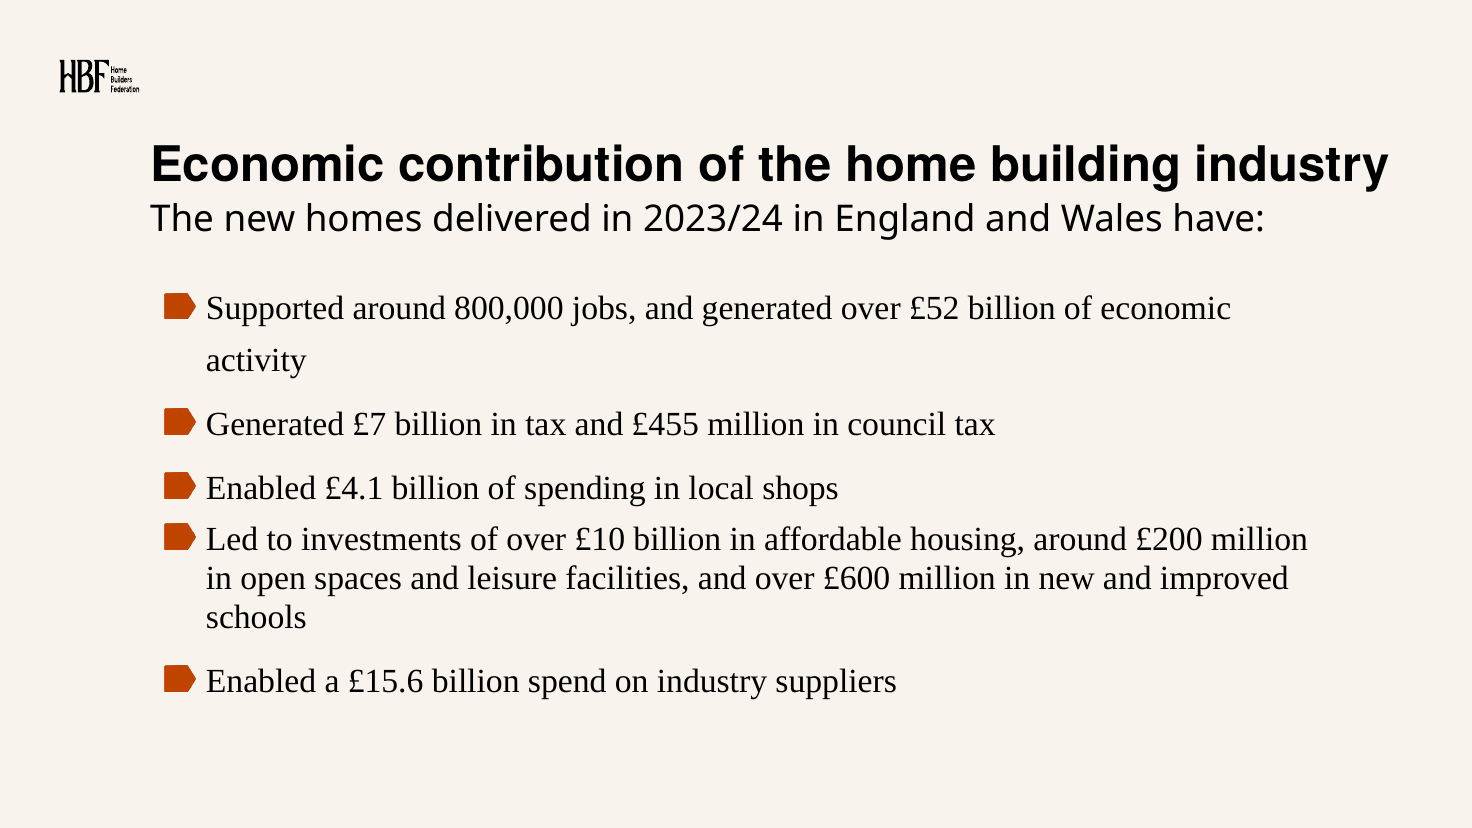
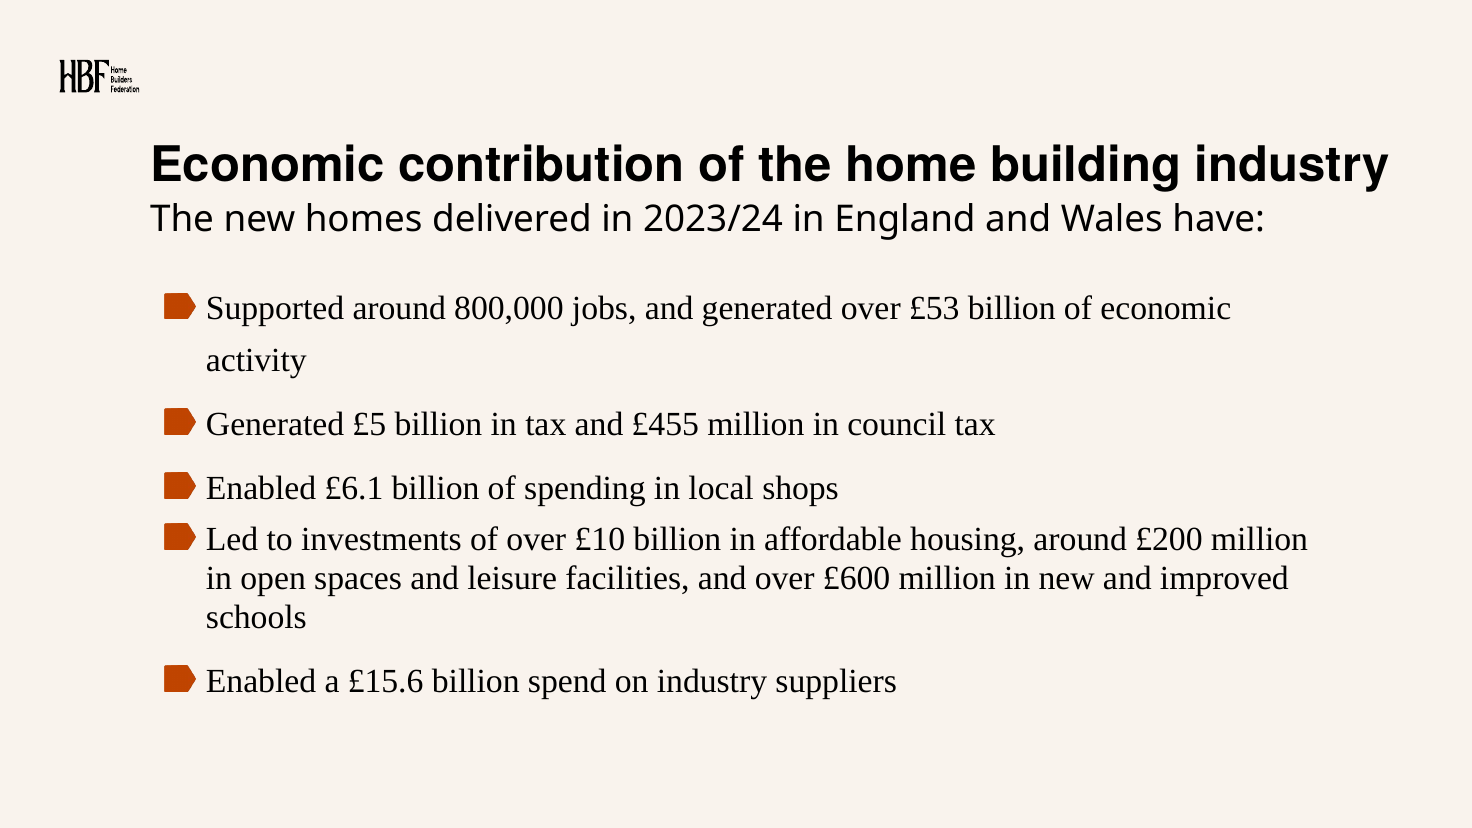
£52: £52 -> £53
£7: £7 -> £5
£4.1: £4.1 -> £6.1
